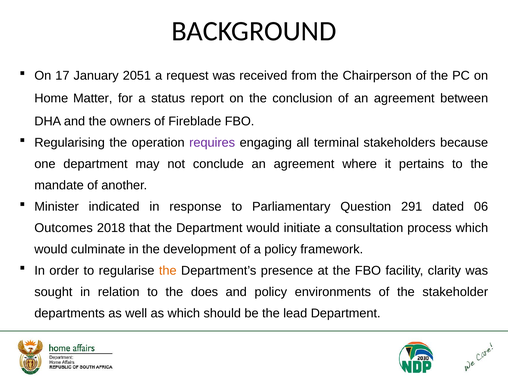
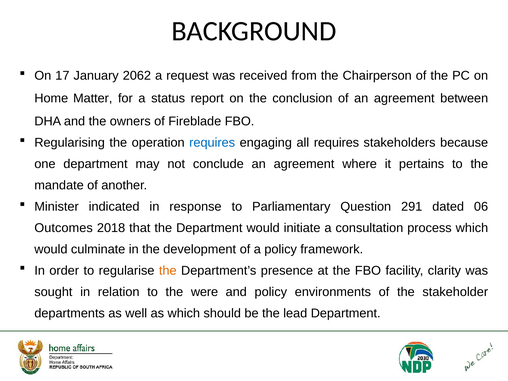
2051: 2051 -> 2062
requires at (212, 143) colour: purple -> blue
all terminal: terminal -> requires
does: does -> were
